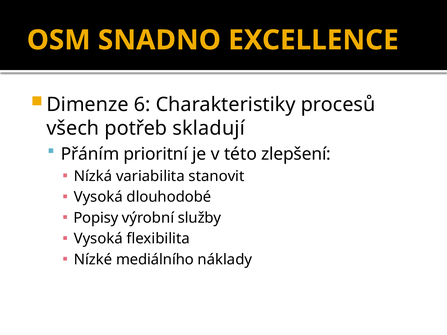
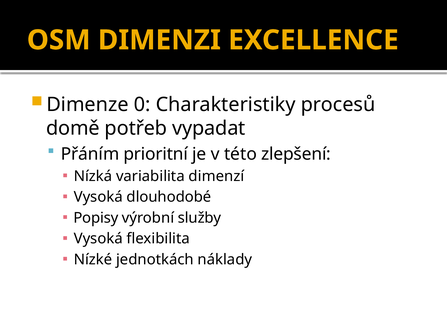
SNADNO: SNADNO -> DIMENZI
6: 6 -> 0
všech: všech -> domě
skladují: skladují -> vypadat
stanovit: stanovit -> dimenzí
mediálního: mediálního -> jednotkách
